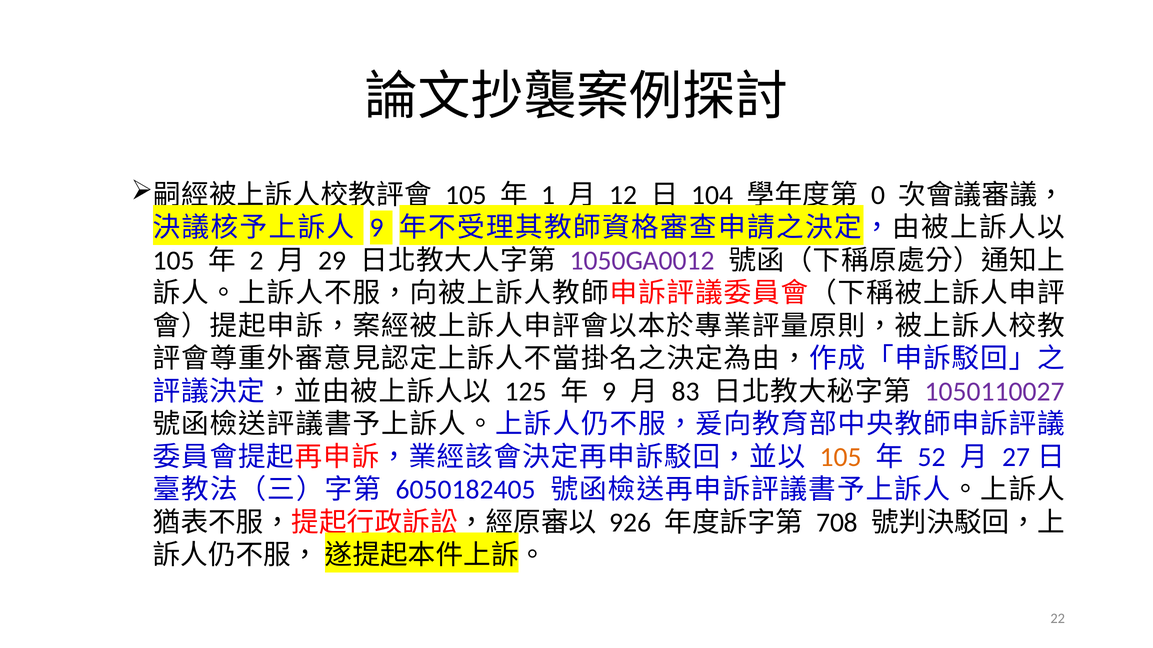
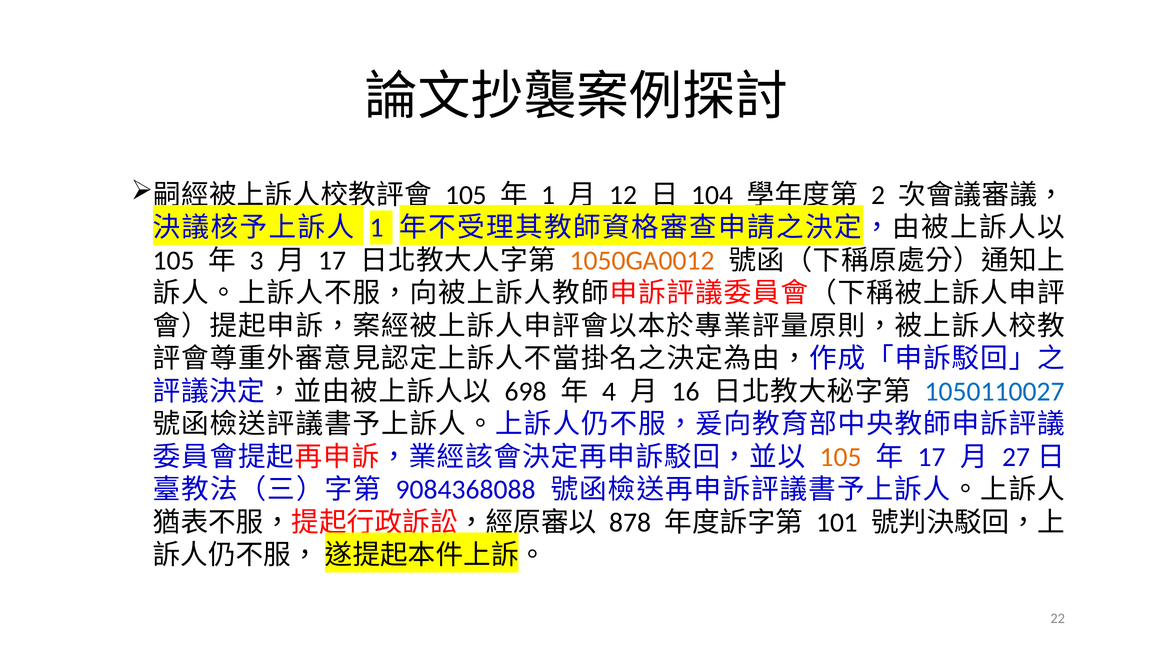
0: 0 -> 2
9 at (377, 228): 9 -> 1
2: 2 -> 3
29 at (332, 261): 29 -> 17
1050GA0012 colour: purple -> orange
125: 125 -> 698
9 at (609, 392): 9 -> 4
83: 83 -> 16
1050110027 colour: purple -> blue
52 at (932, 457): 52 -> 17
6050182405: 6050182405 -> 9084368088
926: 926 -> 878
708: 708 -> 101
